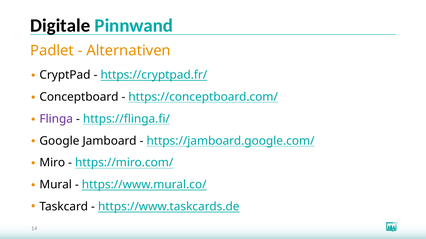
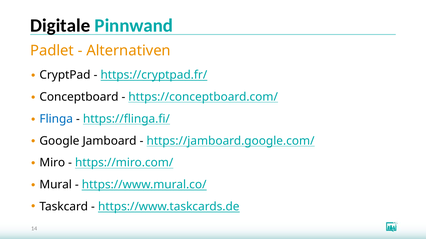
Flinga colour: purple -> blue
